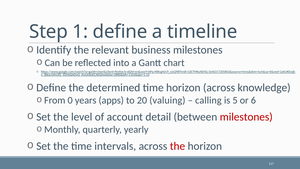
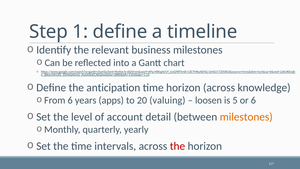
determined: determined -> anticipation
From 0: 0 -> 6
calling: calling -> loosen
milestones at (246, 117) colour: red -> orange
